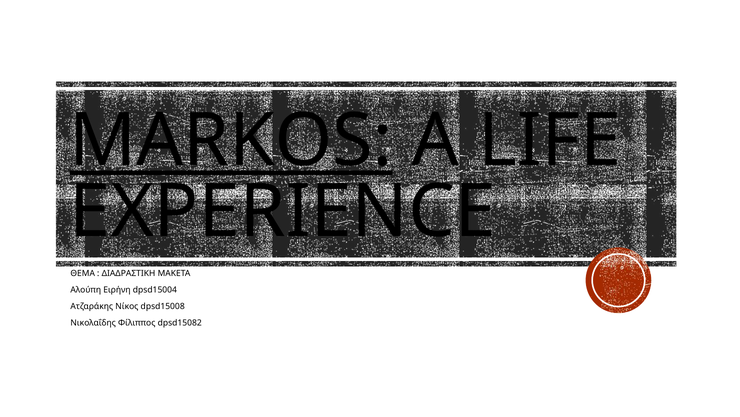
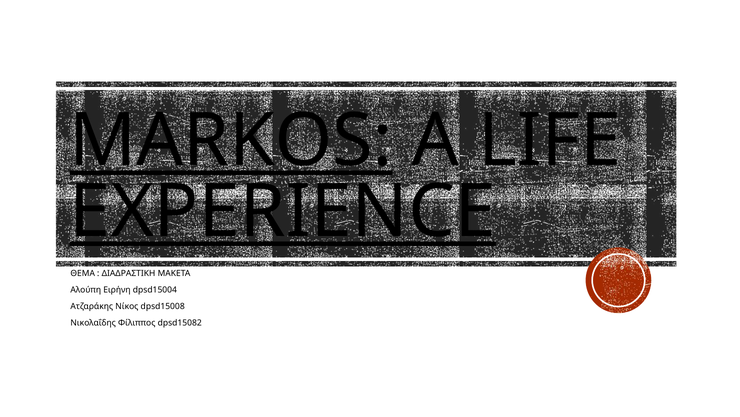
EXPERIENCE underline: none -> present
